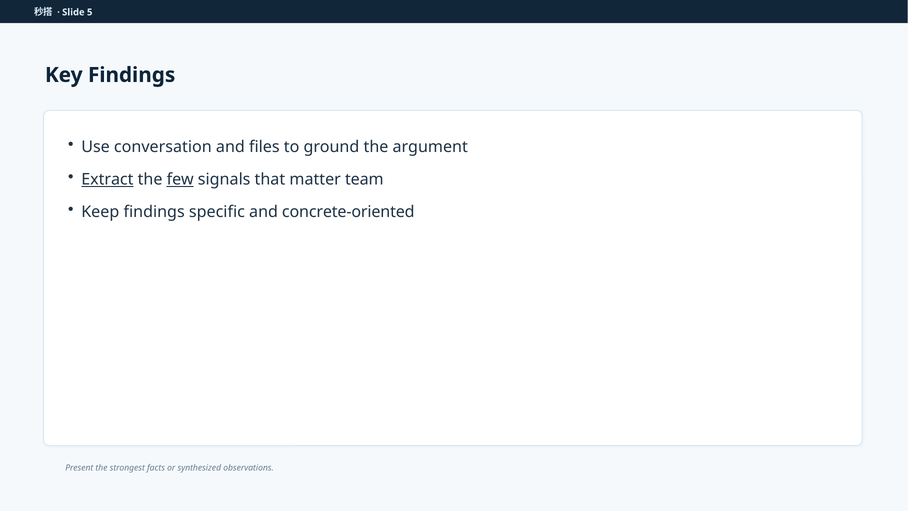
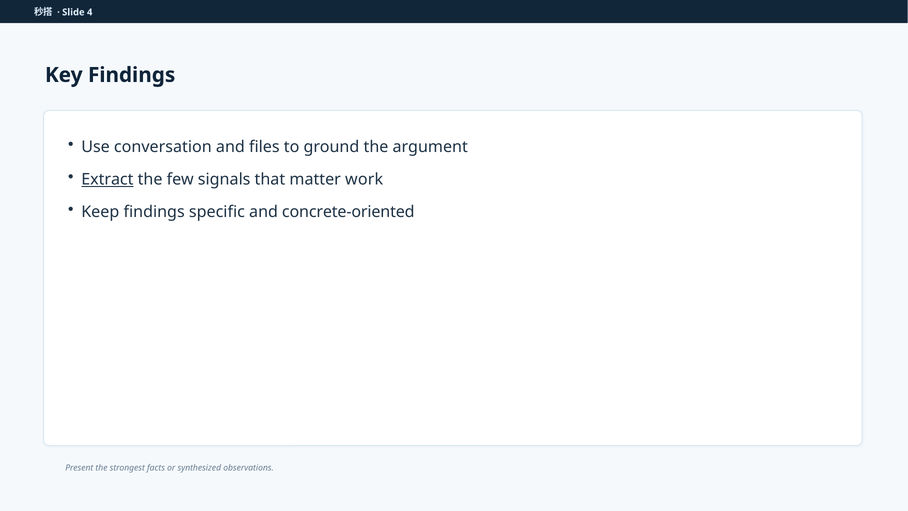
5: 5 -> 4
few underline: present -> none
team: team -> work
